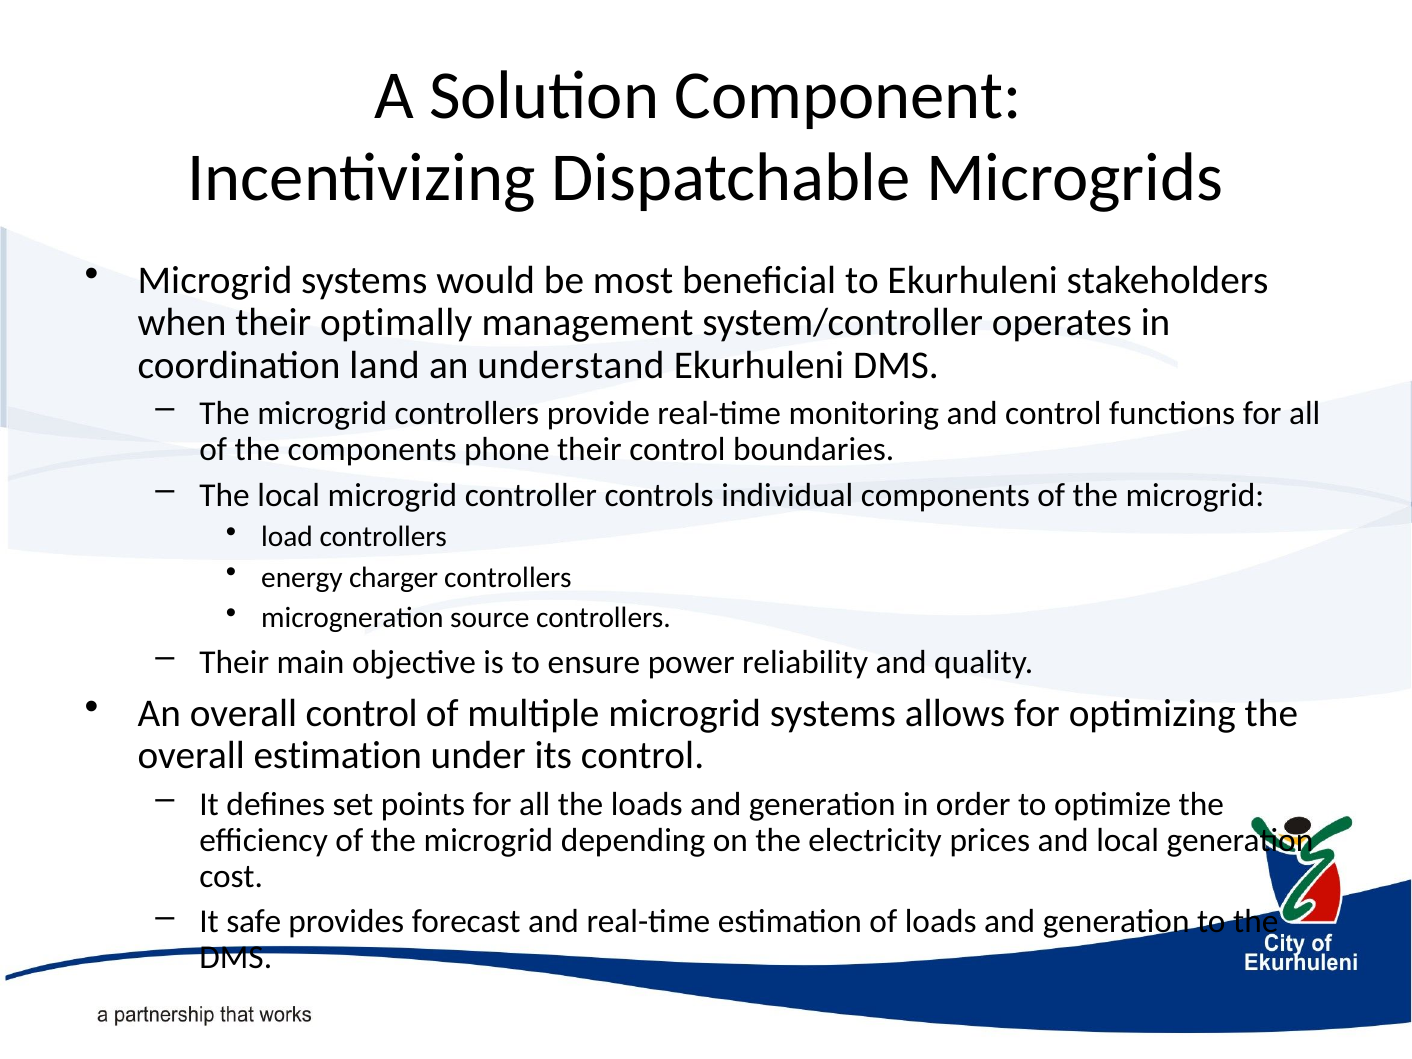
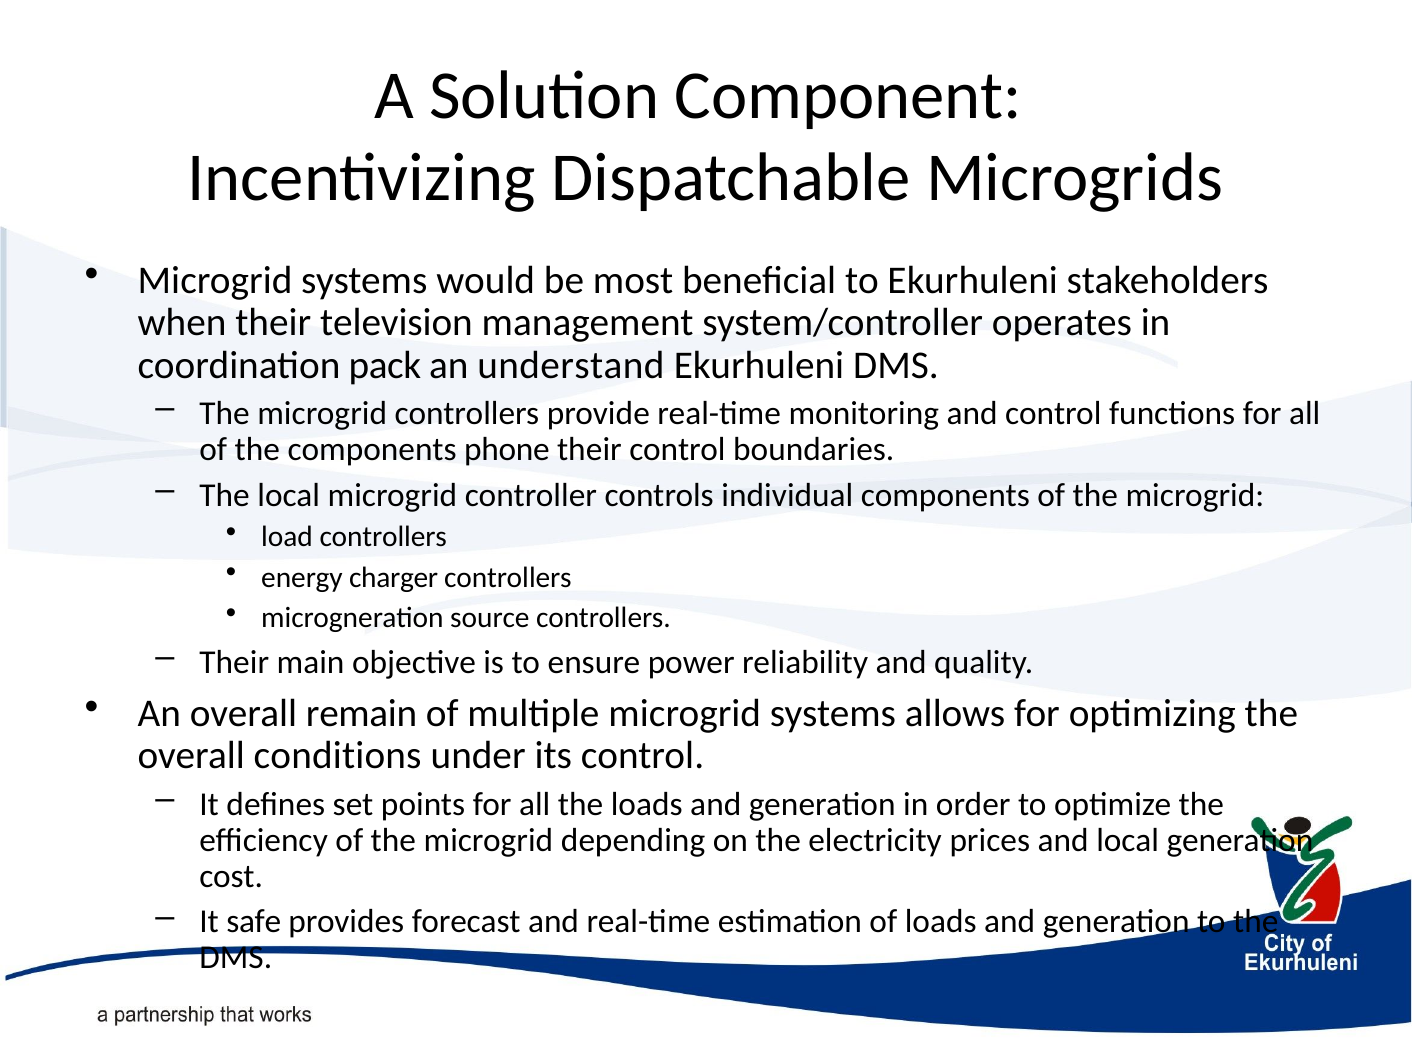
optimally: optimally -> television
land: land -> pack
overall control: control -> remain
overall estimation: estimation -> conditions
